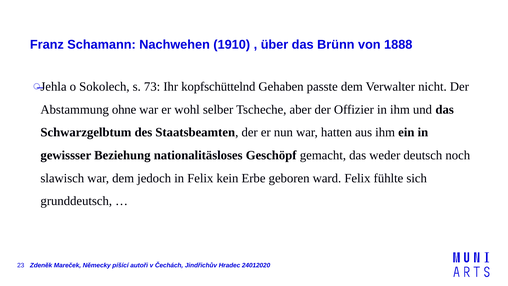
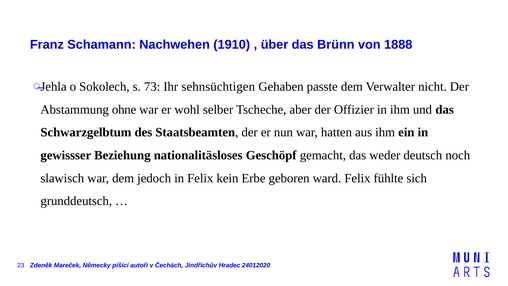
kopfschüttelnd: kopfschüttelnd -> sehnsüchtigen
